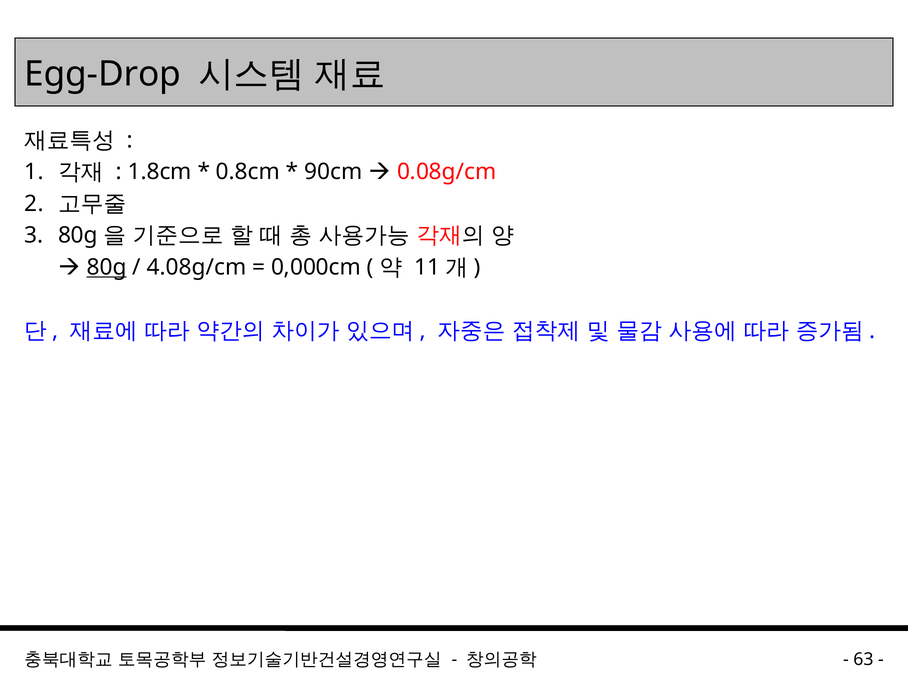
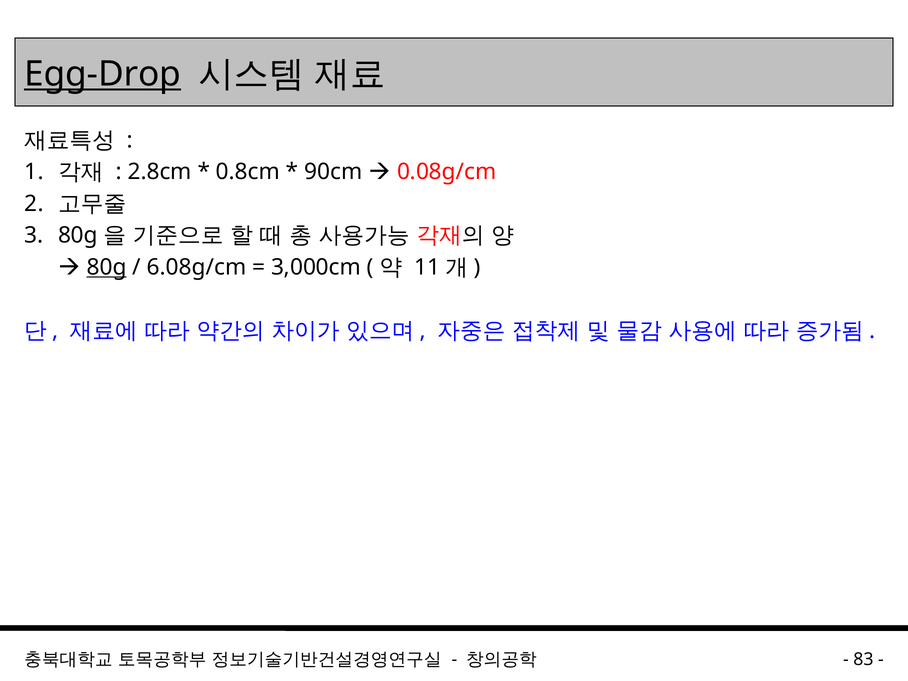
Egg-Drop underline: none -> present
1.8cm: 1.8cm -> 2.8cm
4.08g/cm: 4.08g/cm -> 6.08g/cm
0,000cm: 0,000cm -> 3,000cm
63: 63 -> 83
